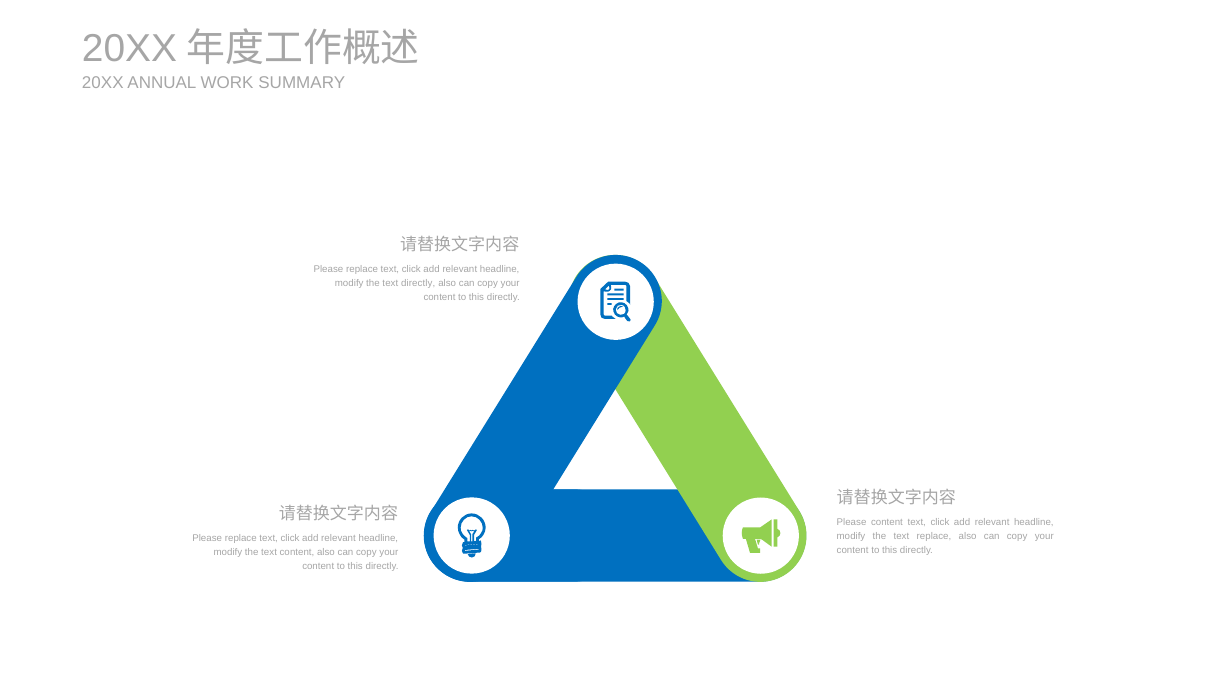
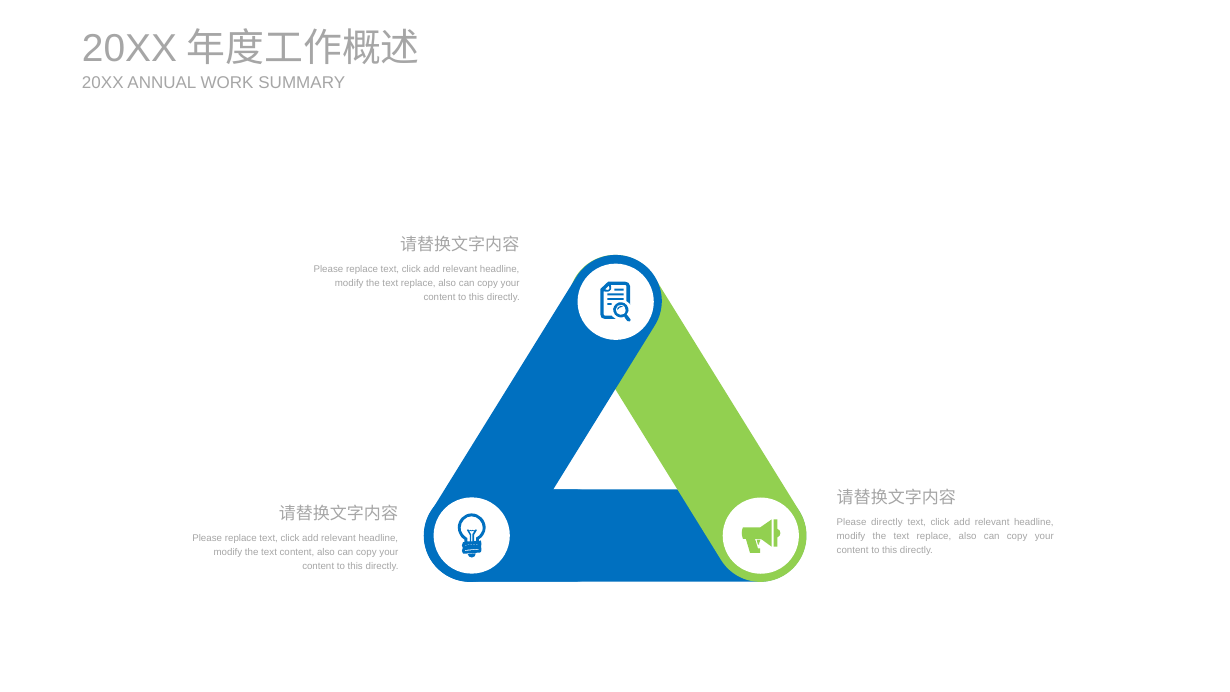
directly at (418, 283): directly -> replace
Please content: content -> directly
